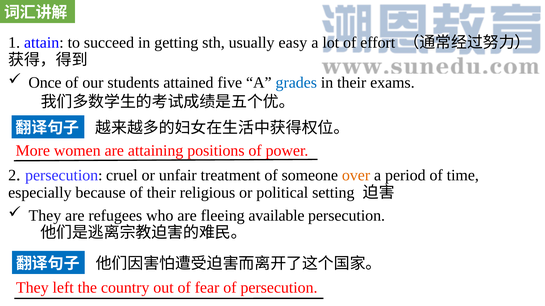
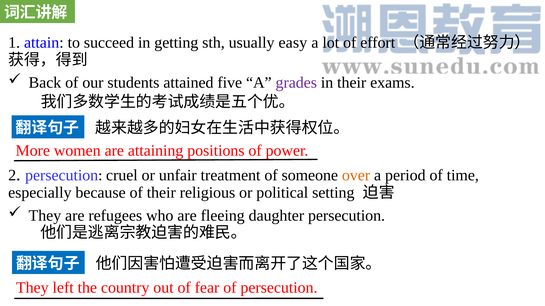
Once: Once -> Back
grades colour: blue -> purple
available: available -> daughter
